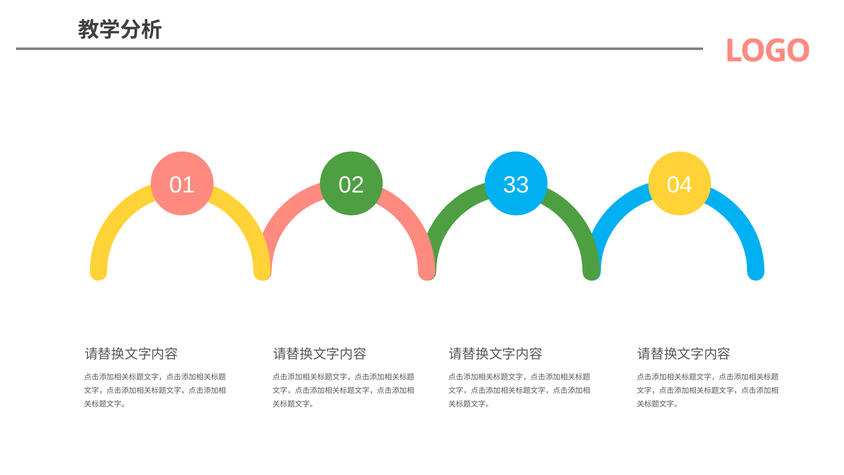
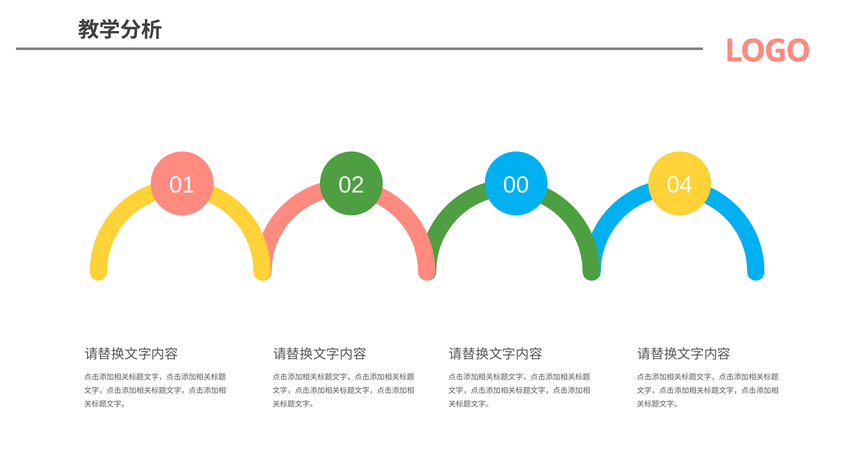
33: 33 -> 00
